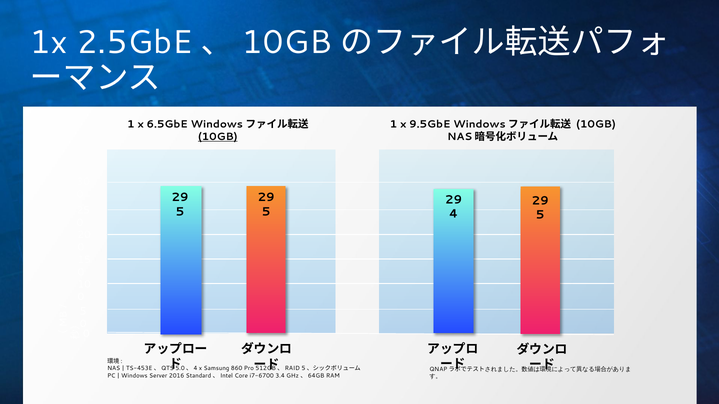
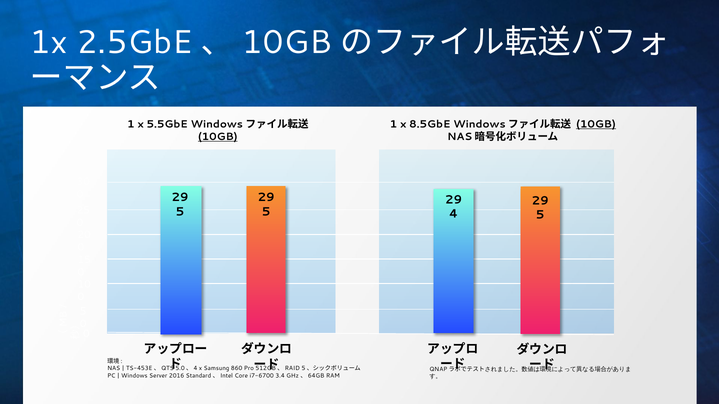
6.5GbE: 6.5GbE -> 5.5GbE
9.5GbE: 9.5GbE -> 8.5GbE
10GB at (596, 124) underline: none -> present
